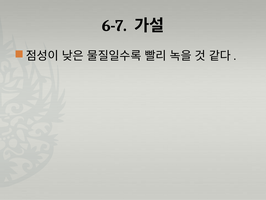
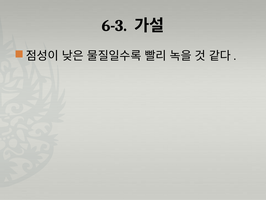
6-7: 6-7 -> 6-3
